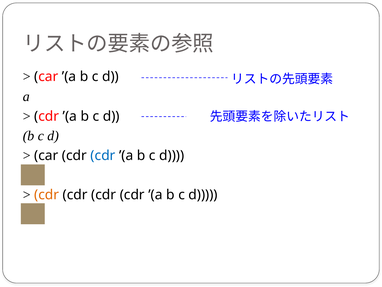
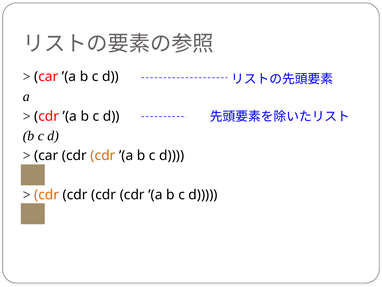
cdr at (103, 155) colour: blue -> orange
